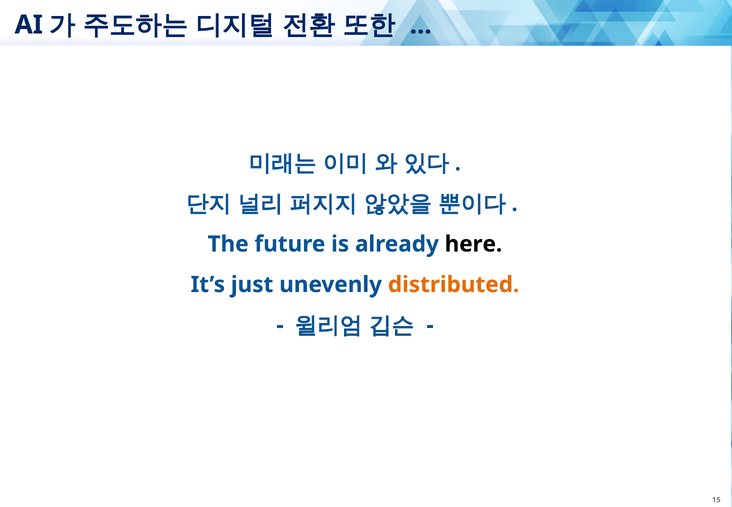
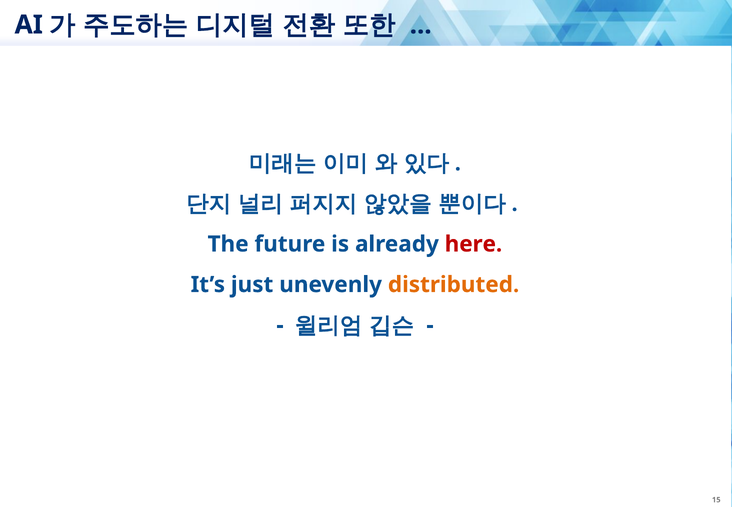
here colour: black -> red
